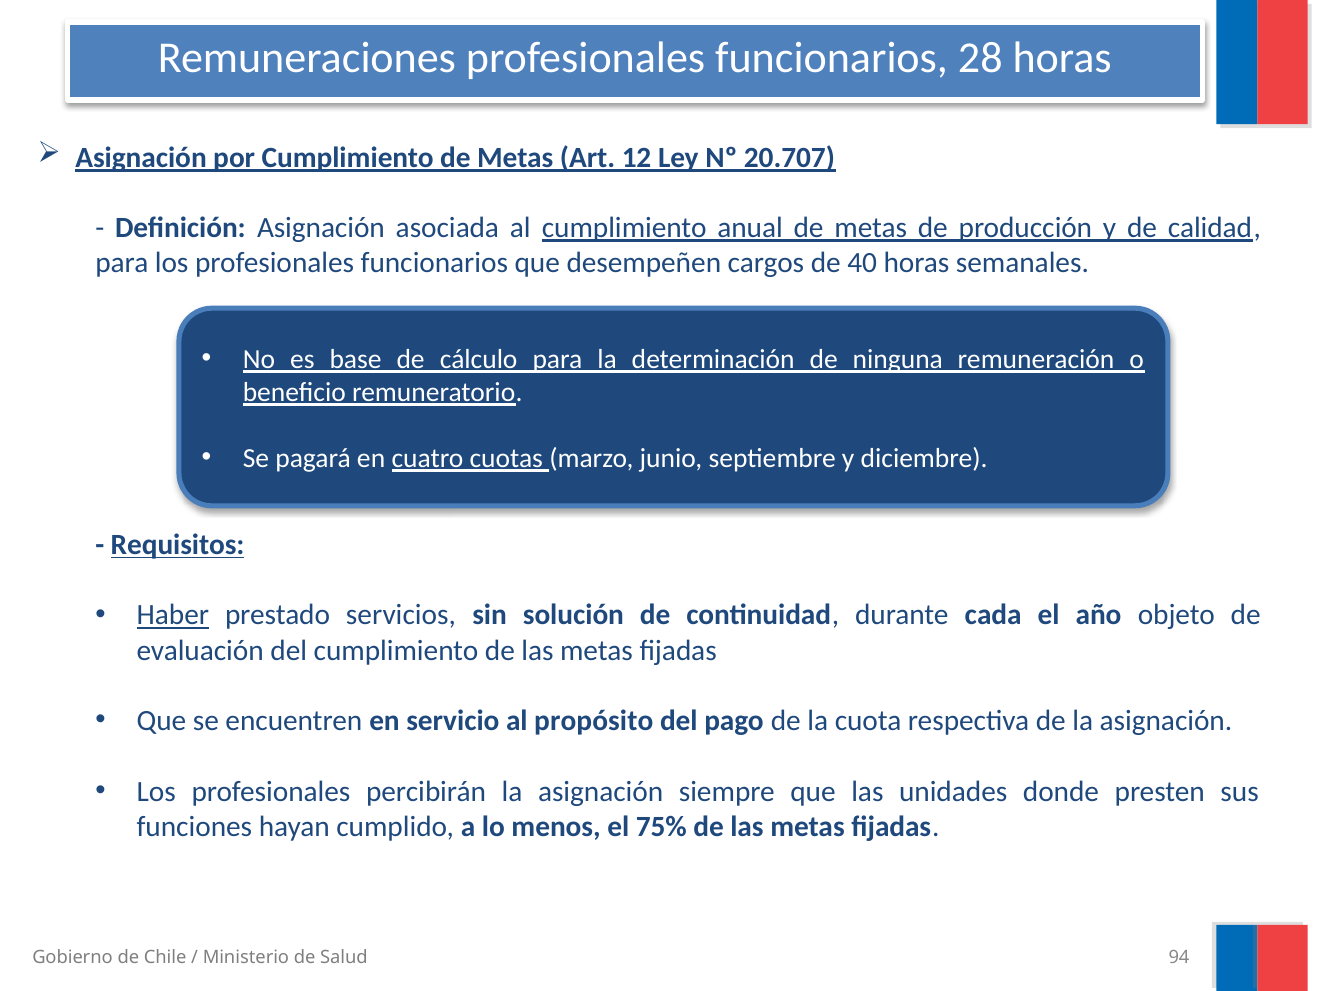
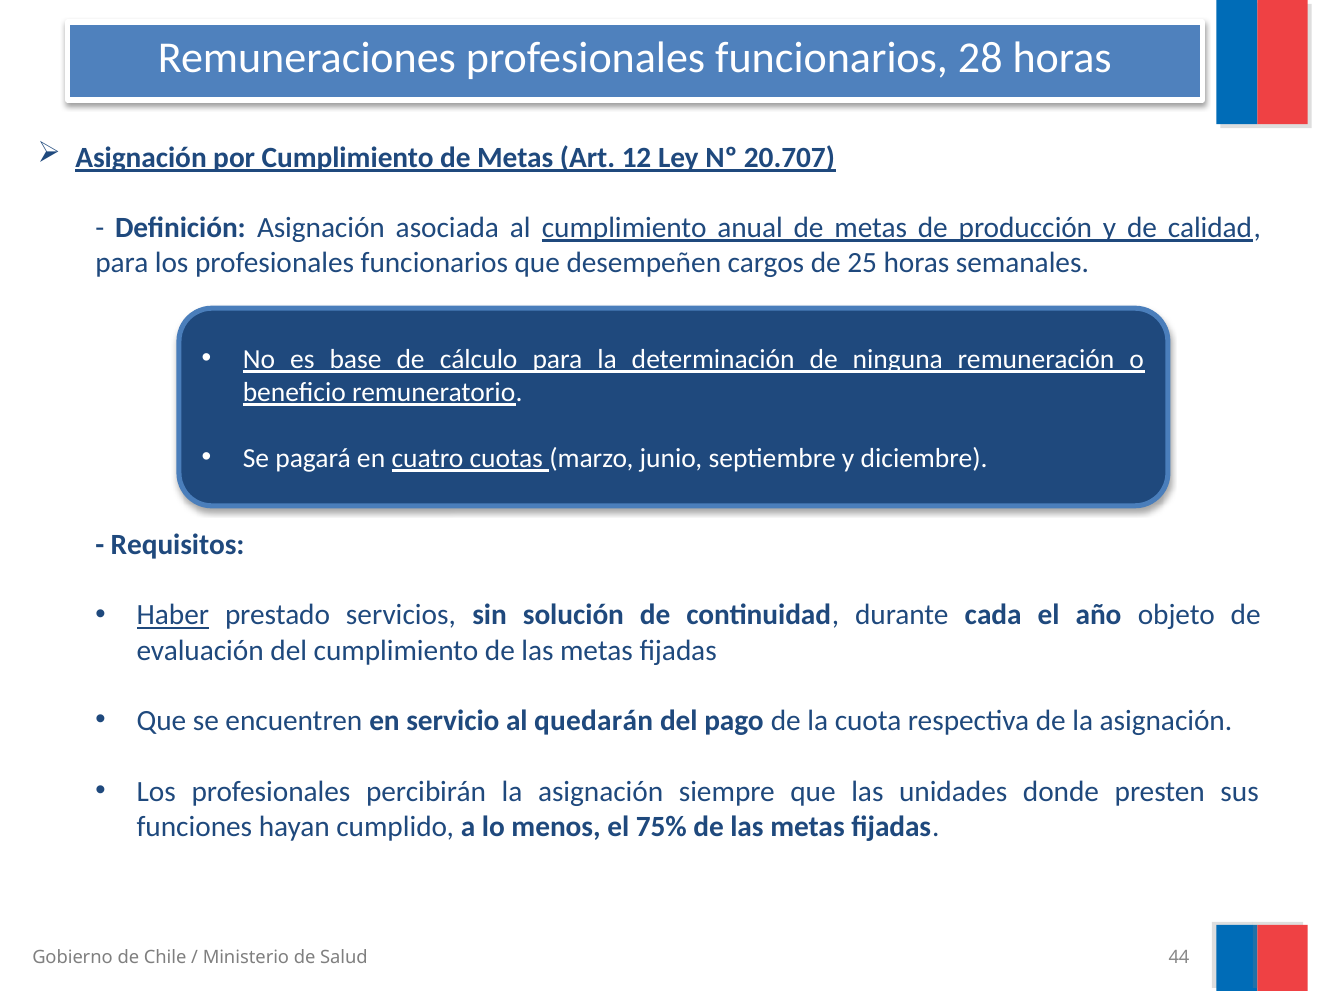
40: 40 -> 25
Requisitos underline: present -> none
propósito: propósito -> quedarán
94: 94 -> 44
